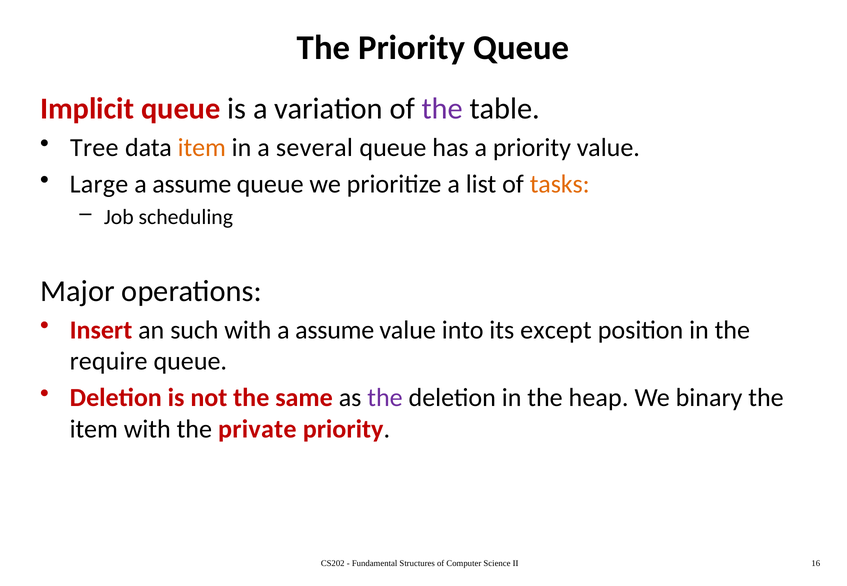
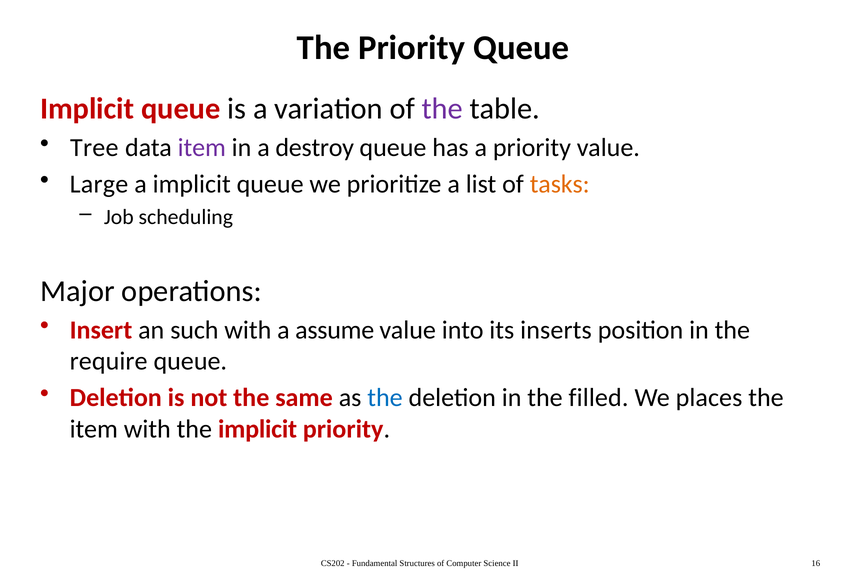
item at (202, 148) colour: orange -> purple
several: several -> destroy
assume at (192, 184): assume -> implicit
except: except -> inserts
the at (385, 398) colour: purple -> blue
heap: heap -> filled
binary: binary -> places
the private: private -> implicit
